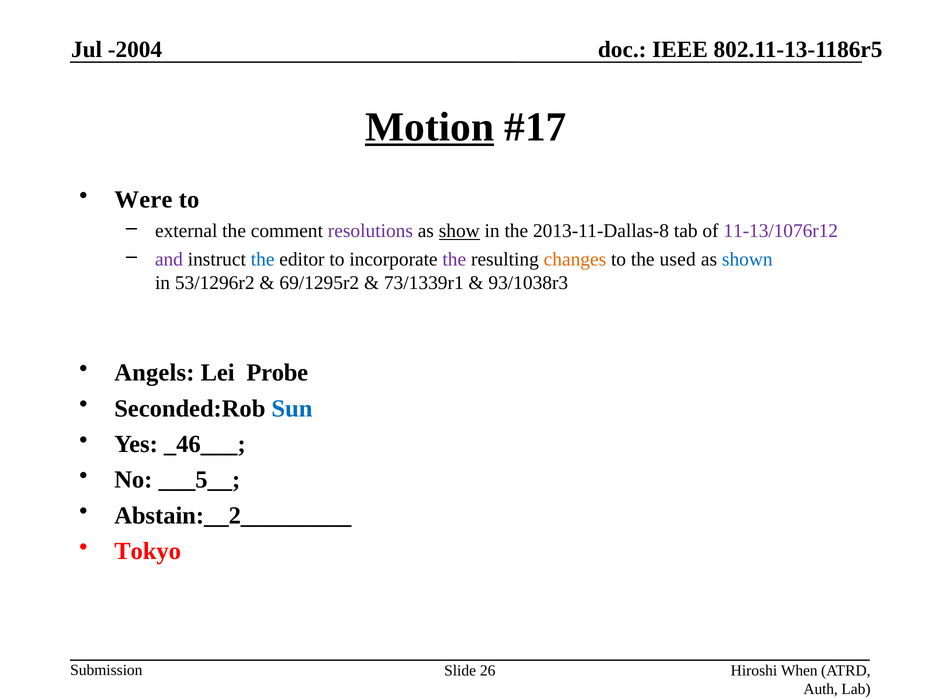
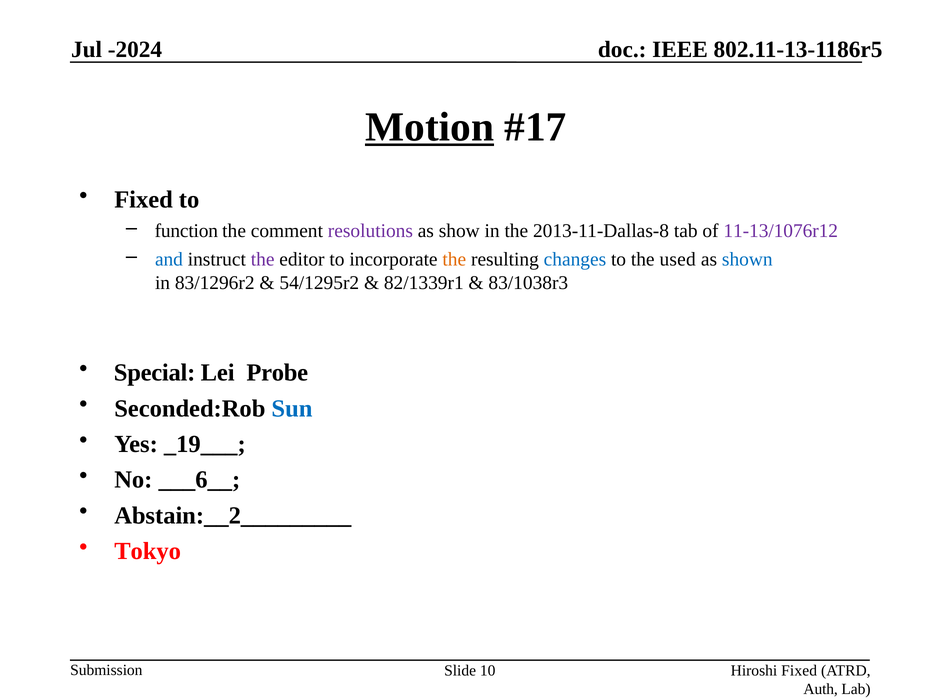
-2004: -2004 -> -2024
Were at (143, 200): Were -> Fixed
external: external -> function
show underline: present -> none
and colour: purple -> blue
the at (263, 259) colour: blue -> purple
the at (454, 259) colour: purple -> orange
changes colour: orange -> blue
53/1296r2: 53/1296r2 -> 83/1296r2
69/1295r2: 69/1295r2 -> 54/1295r2
73/1339r1: 73/1339r1 -> 82/1339r1
93/1038r3: 93/1038r3 -> 83/1038r3
Angels: Angels -> Special
_46___: _46___ -> _19___
___5__: ___5__ -> ___6__
26: 26 -> 10
Hiroshi When: When -> Fixed
